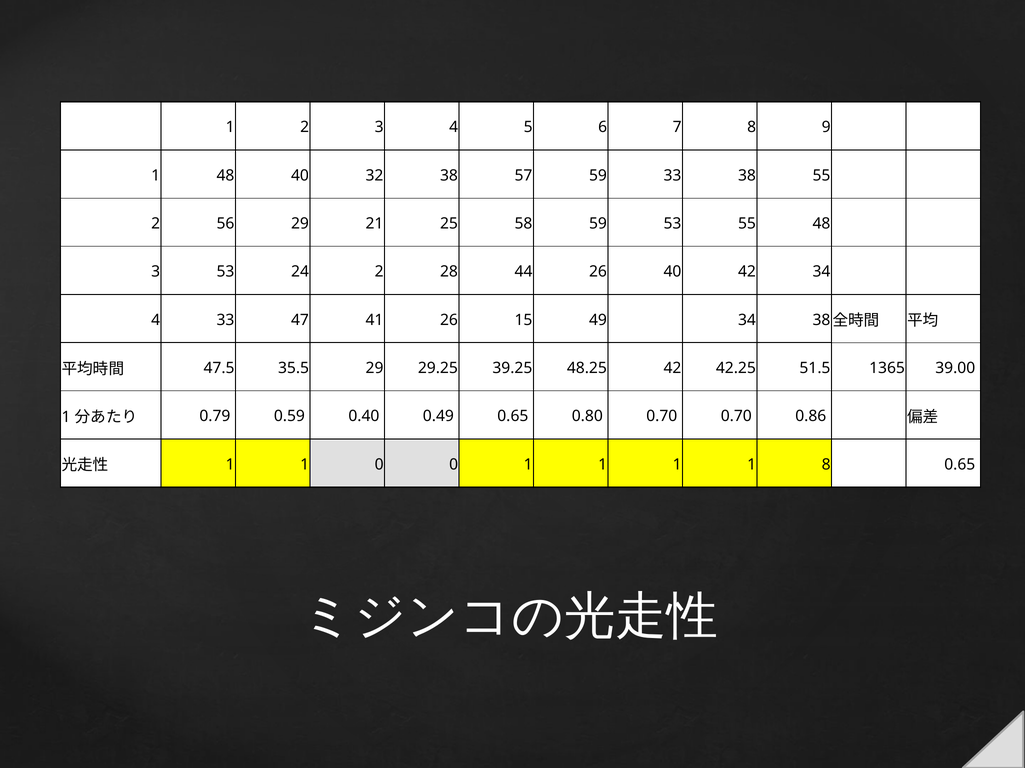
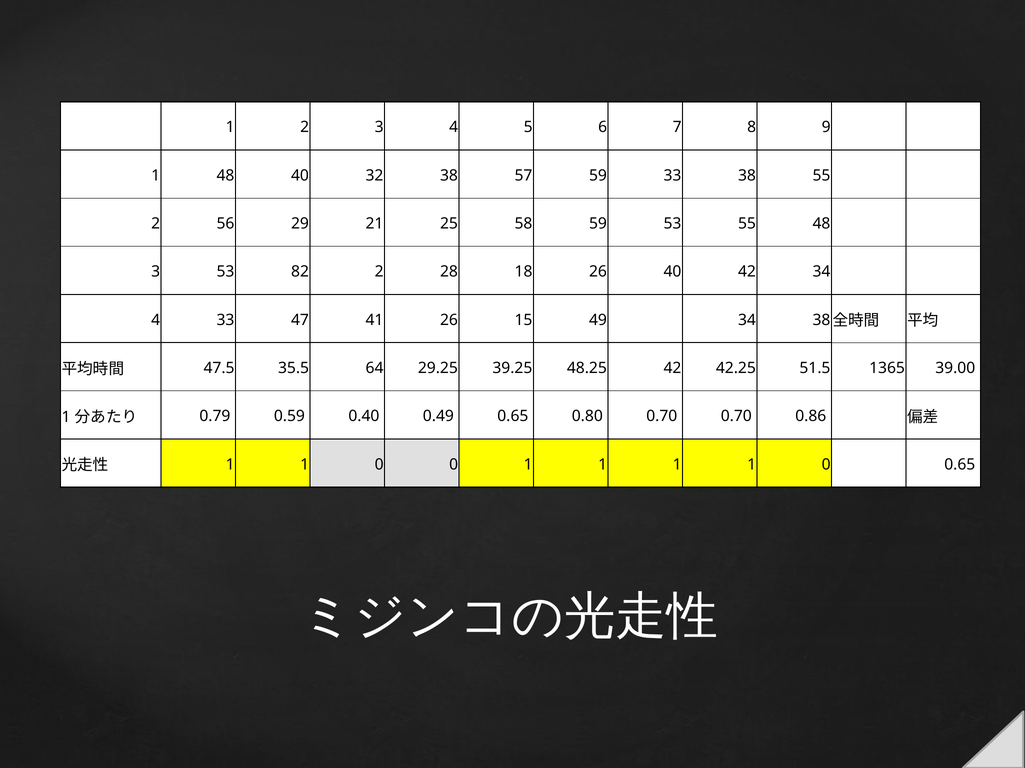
24: 24 -> 82
44: 44 -> 18
35.5 29: 29 -> 64
1 1 1 8: 8 -> 0
